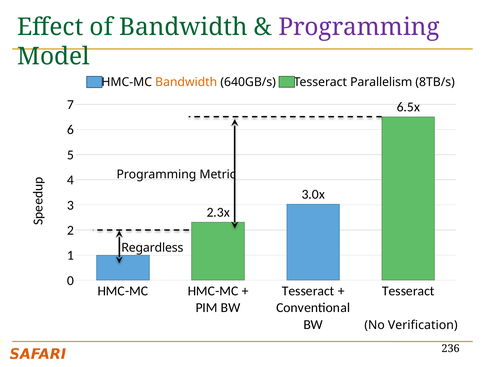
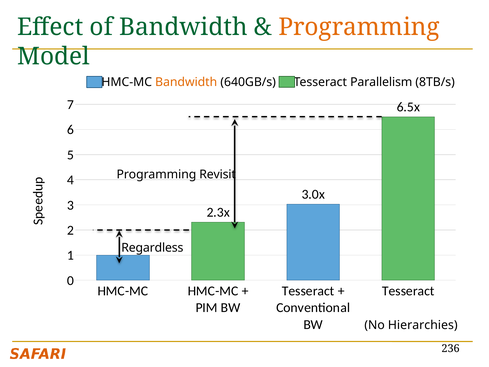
Programming at (359, 27) colour: purple -> orange
Metric: Metric -> Revisit
Verification: Verification -> Hierarchies
